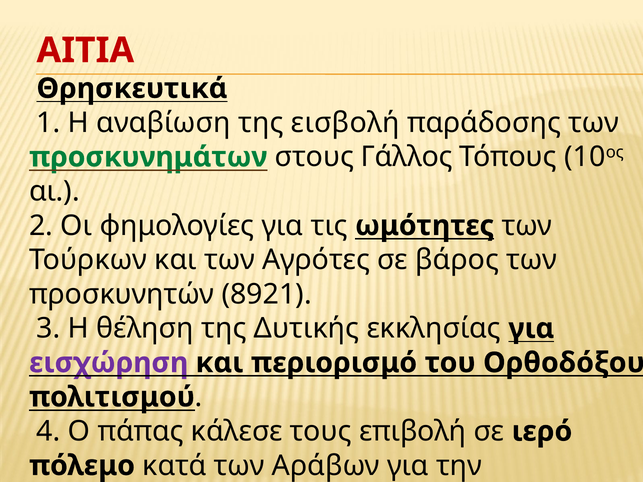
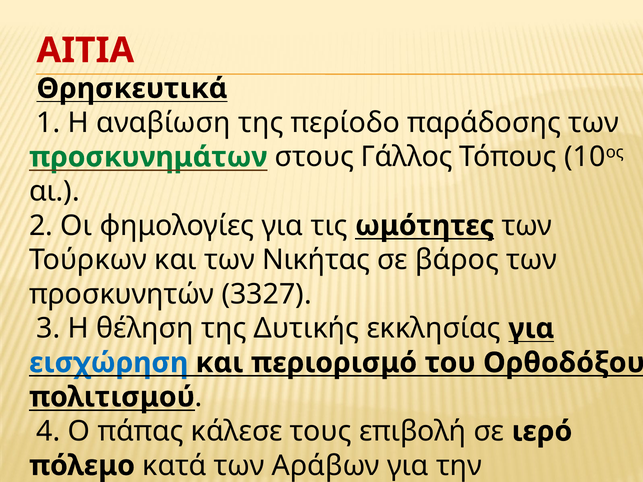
εισβολή: εισβολή -> περίοδο
Αγρότες: Αγρότες -> Νικήτας
8921: 8921 -> 3327
εισχώρηση colour: purple -> blue
